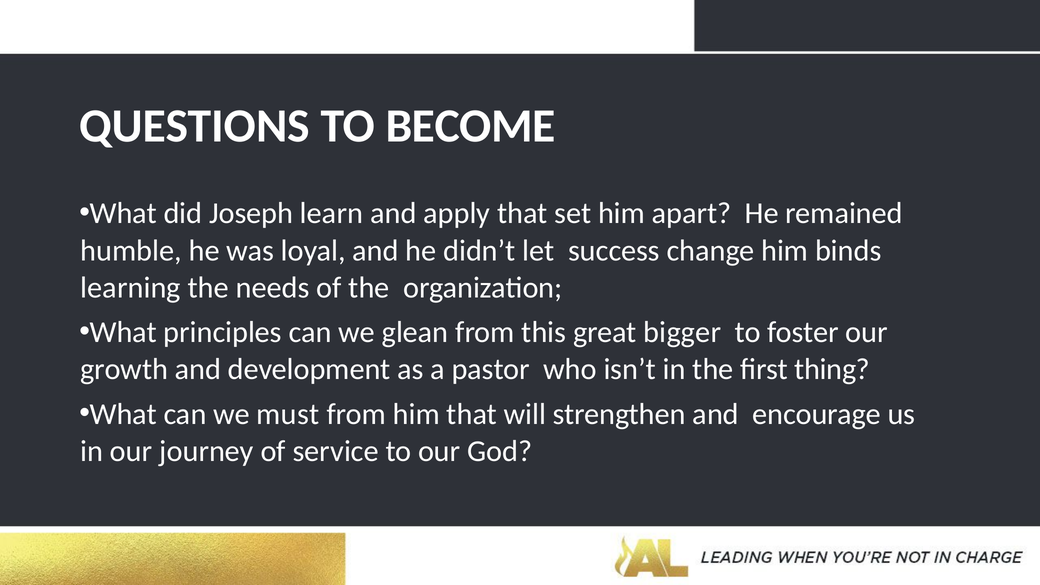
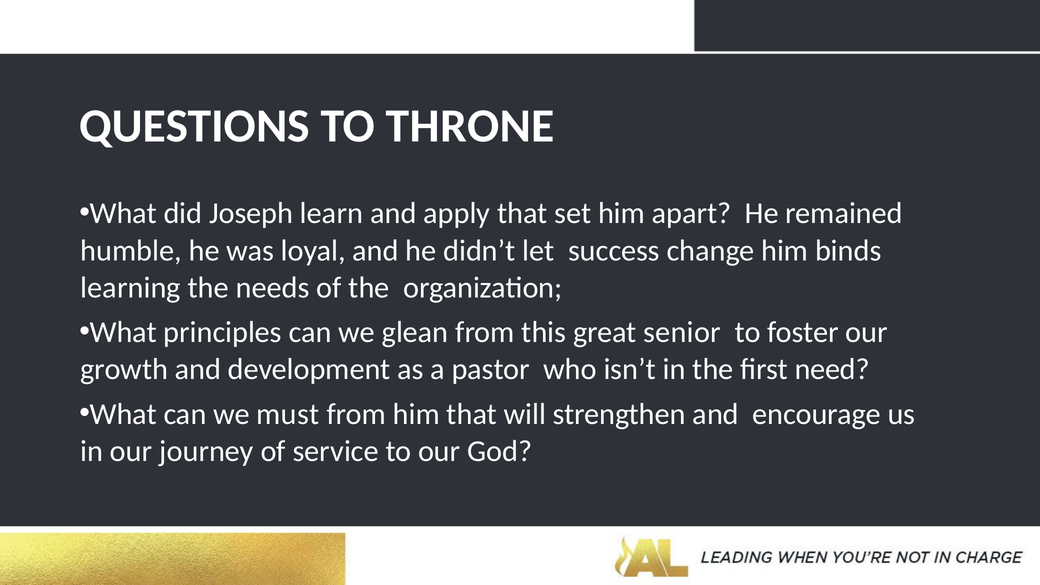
BECOME: BECOME -> THRONE
bigger: bigger -> senior
thing: thing -> need
